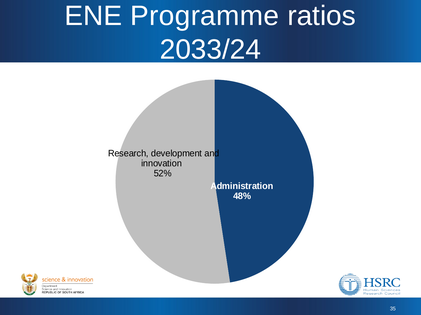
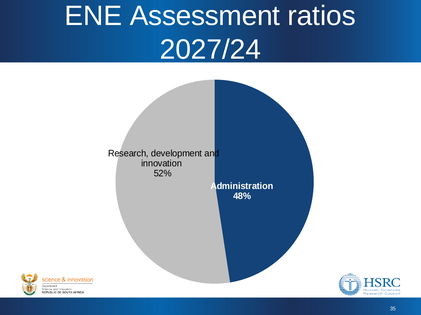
Programme: Programme -> Assessment
2033/24: 2033/24 -> 2027/24
